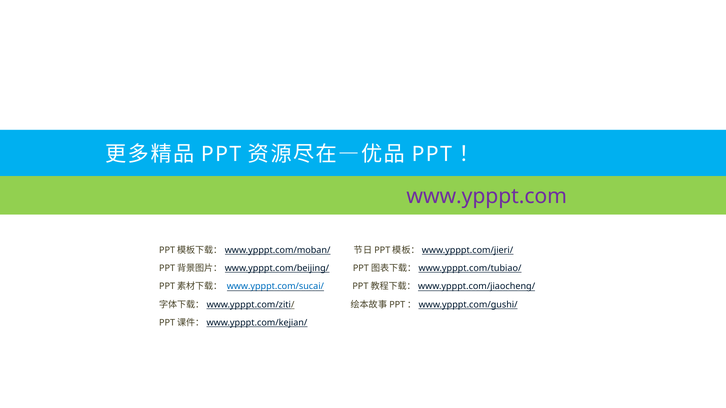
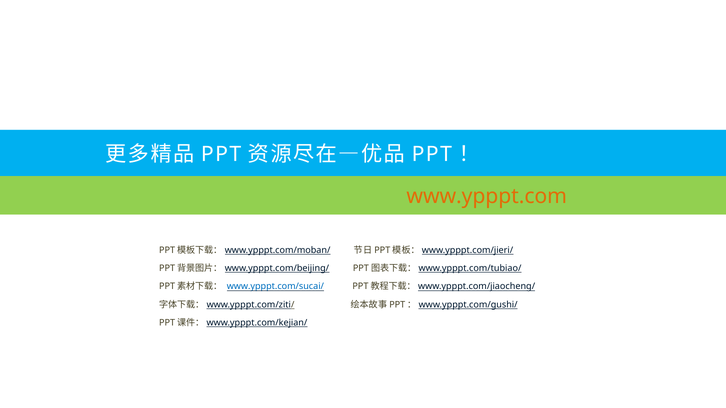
www.ypppt.com colour: purple -> orange
